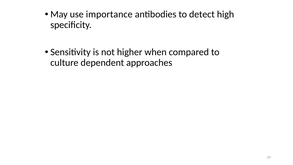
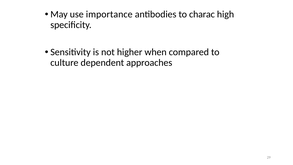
detect: detect -> charac
